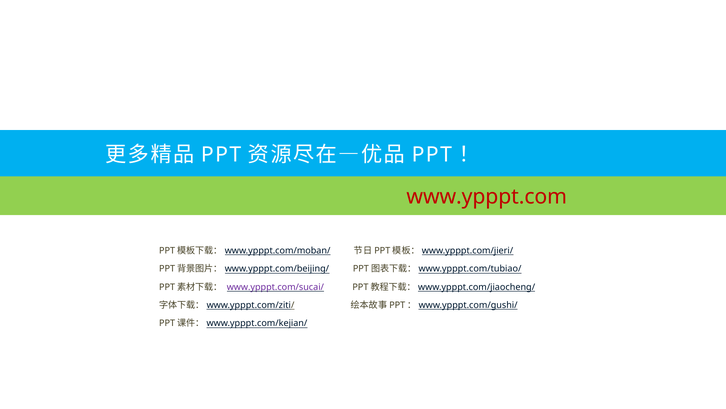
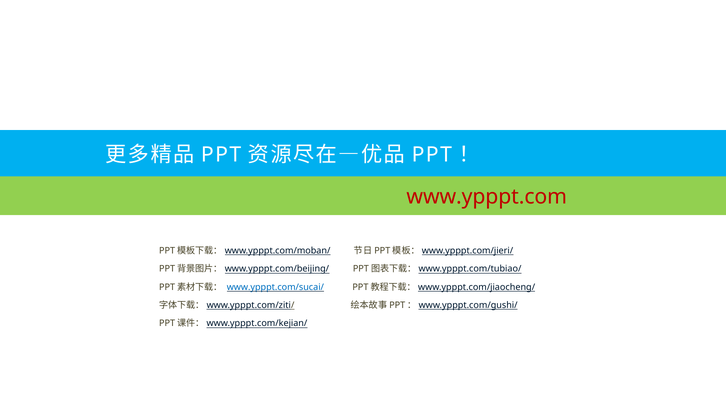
www.ypppt.com/sucai/ colour: purple -> blue
